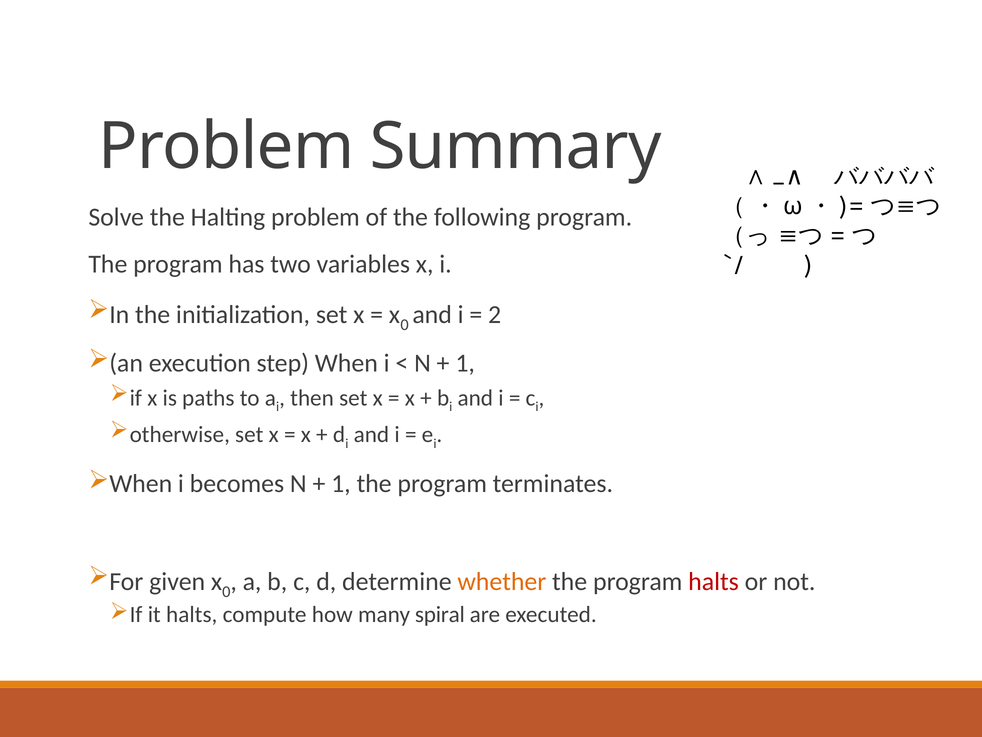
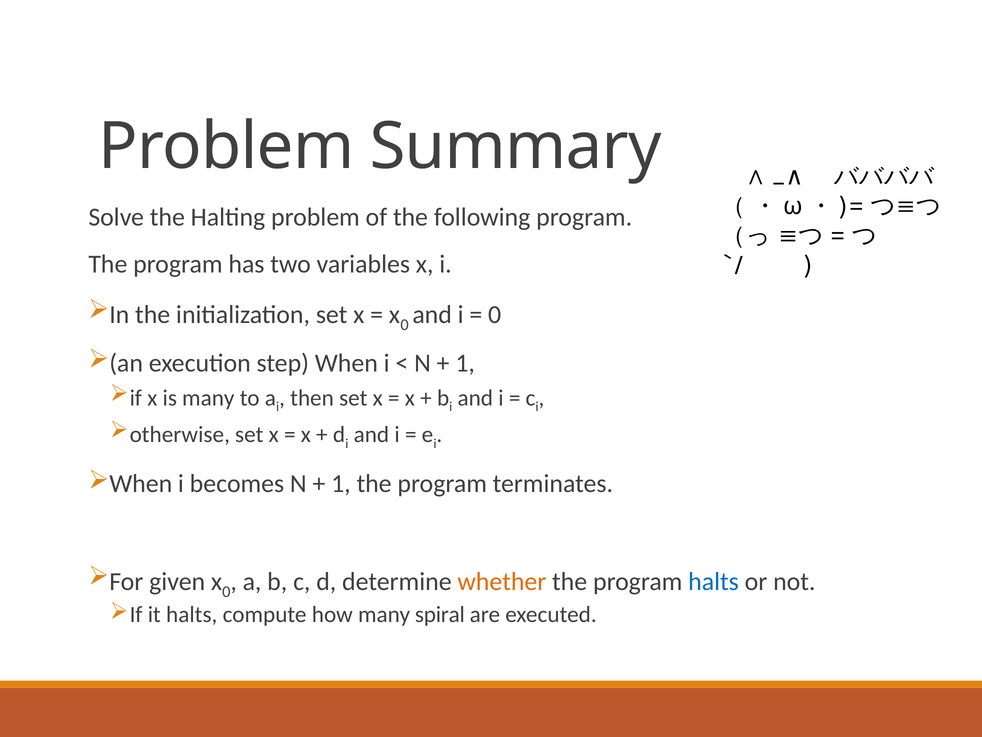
2 at (495, 315): 2 -> 0
is paths: paths -> many
halts at (714, 581) colour: red -> blue
